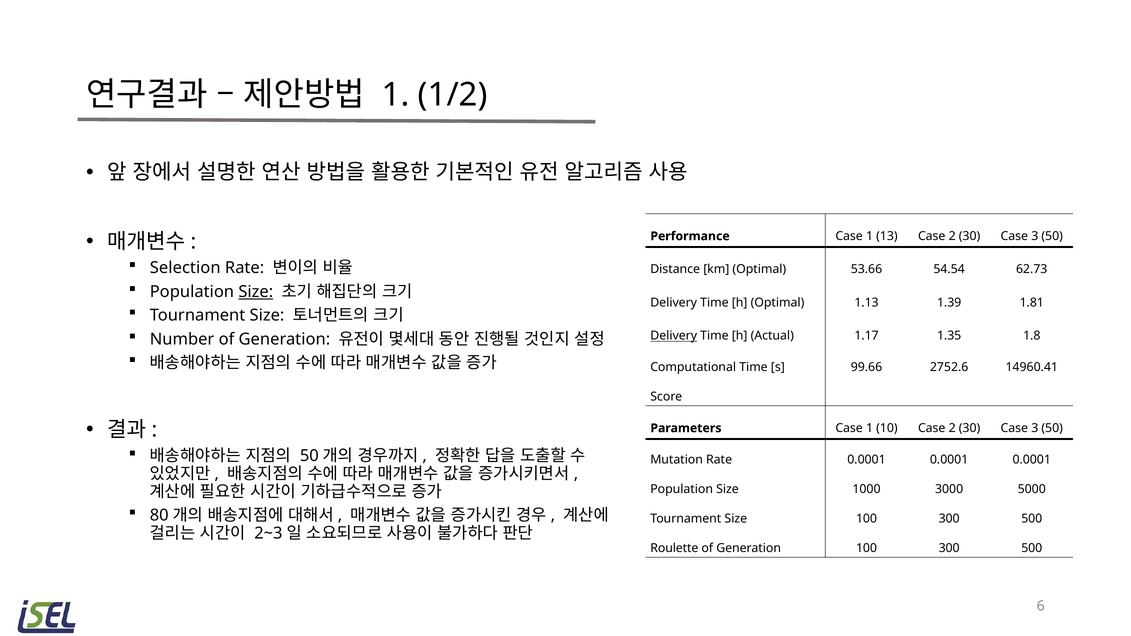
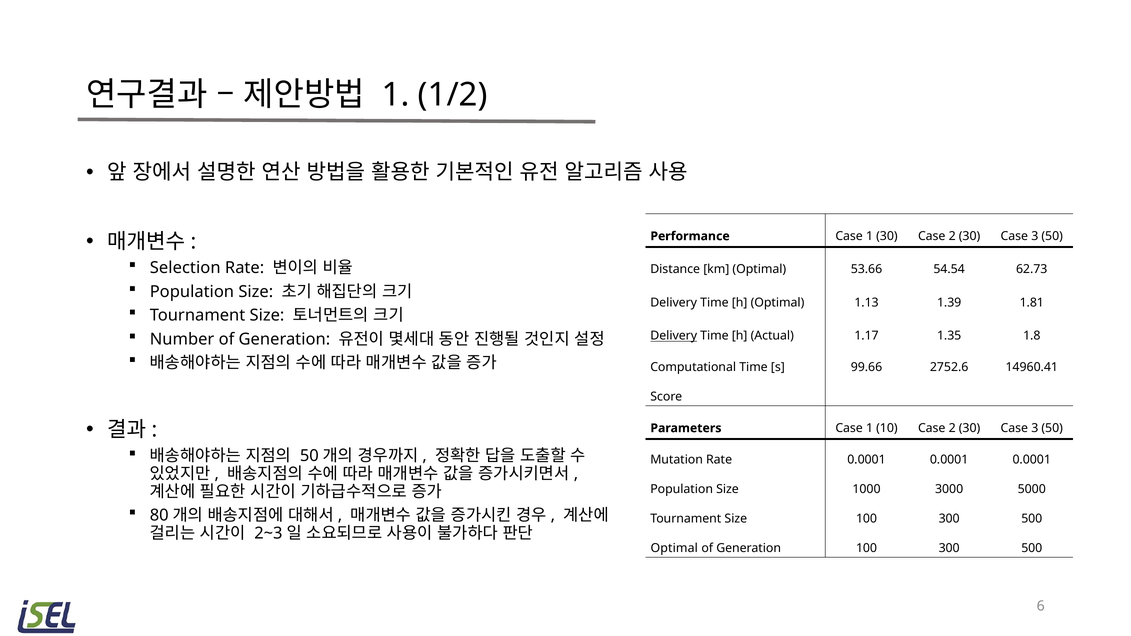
1 13: 13 -> 30
Size at (256, 292) underline: present -> none
Roulette at (674, 548): Roulette -> Optimal
